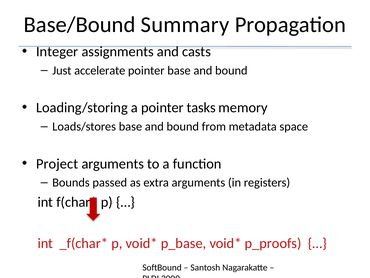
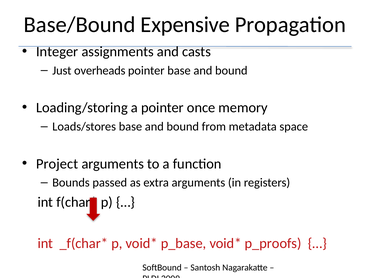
Summary: Summary -> Expensive
accelerate: accelerate -> overheads
tasks: tasks -> once
